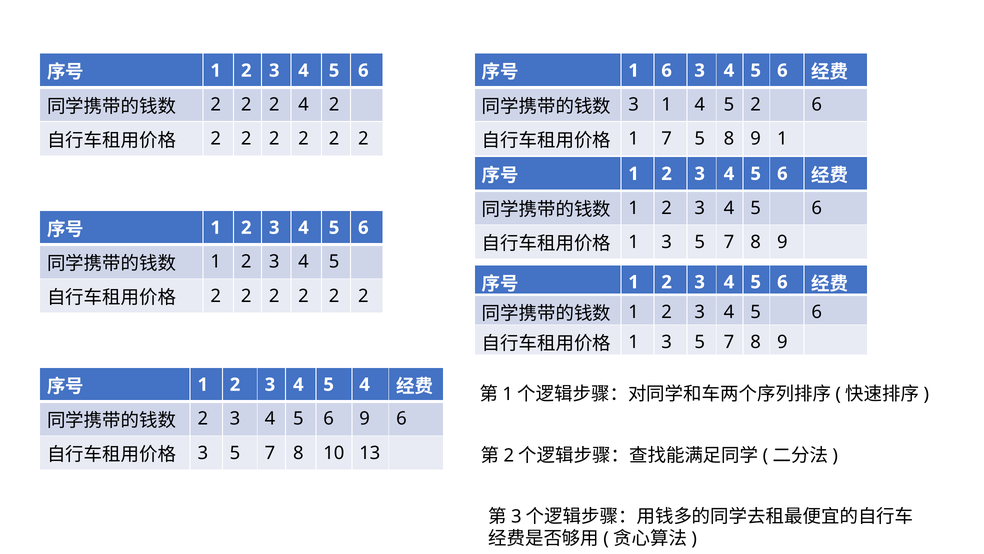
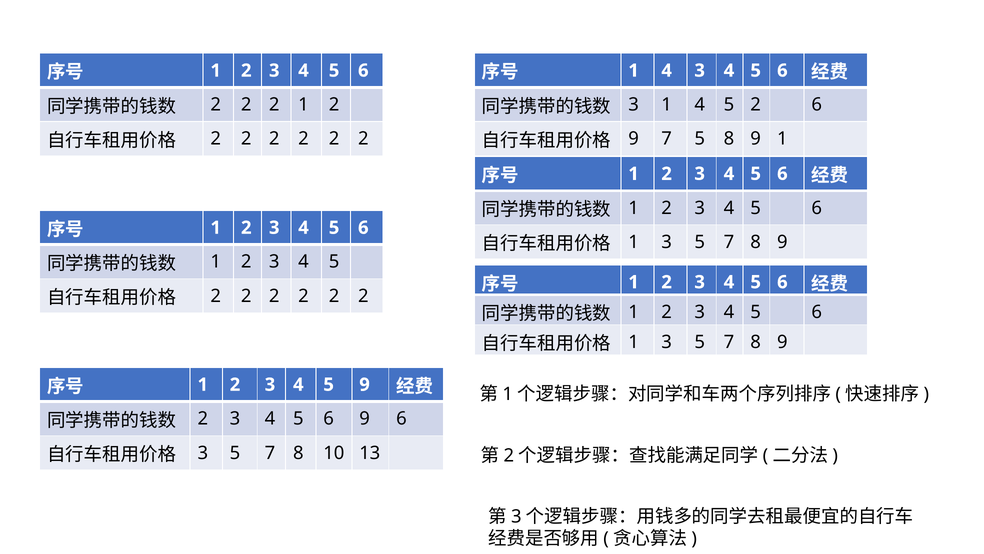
6 at (667, 71): 6 -> 4
2 4: 4 -> 1
1 at (634, 139): 1 -> 9
5 4: 4 -> 9
